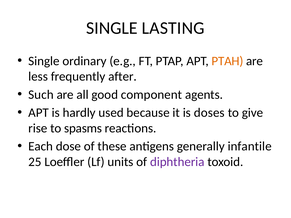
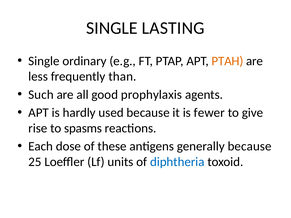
after: after -> than
component: component -> prophylaxis
doses: doses -> fewer
generally infantile: infantile -> because
diphtheria colour: purple -> blue
